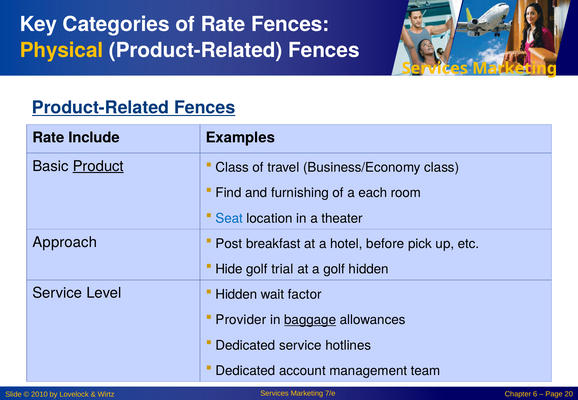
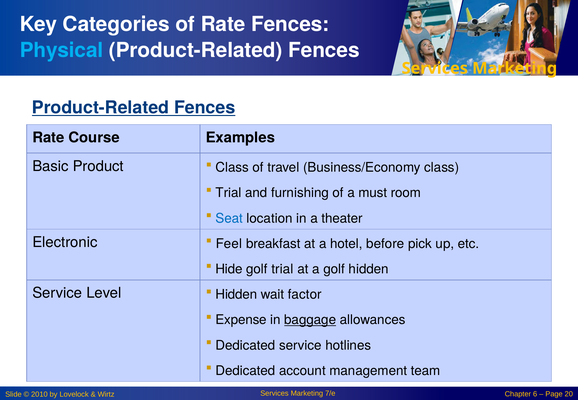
Physical colour: yellow -> light blue
Include: Include -> Course
Product underline: present -> none
Find at (229, 193): Find -> Trial
each: each -> must
Approach: Approach -> Electronic
Post: Post -> Feel
Provider: Provider -> Expense
